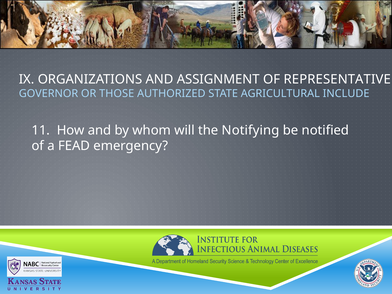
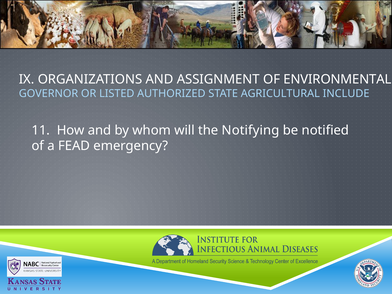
REPRESENTATIVE: REPRESENTATIVE -> ENVIRONMENTAL
THOSE: THOSE -> LISTED
